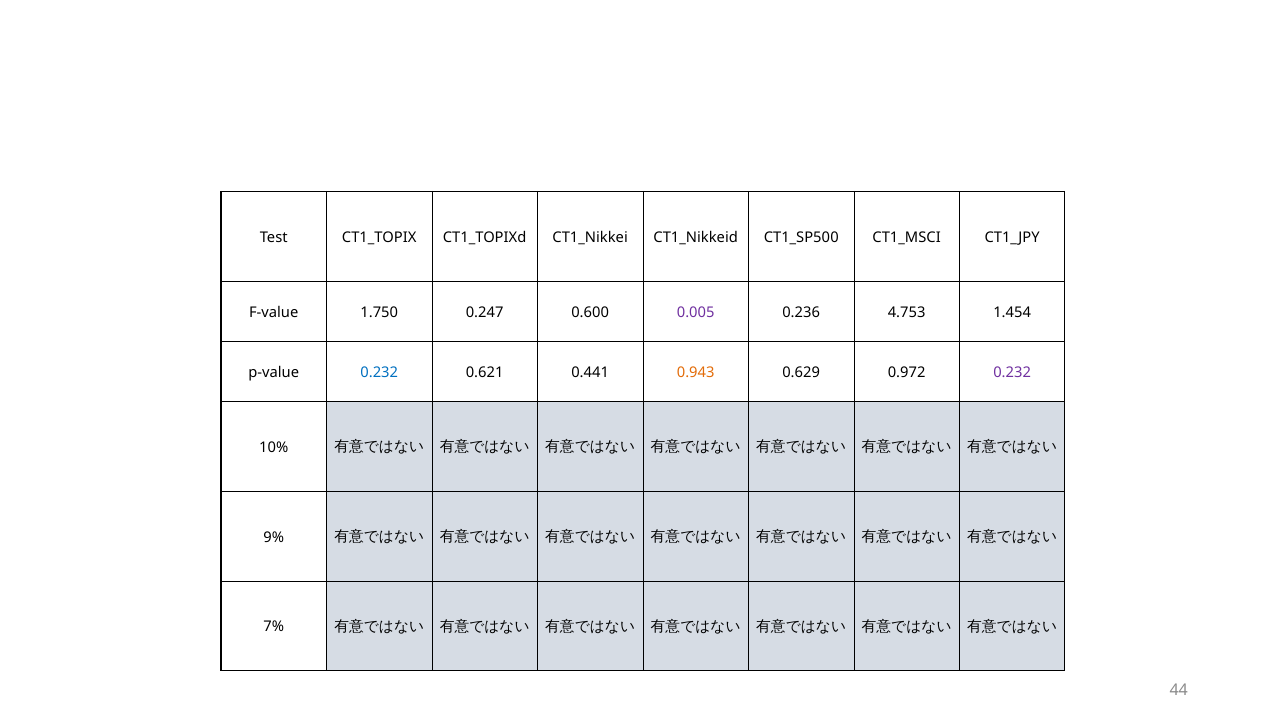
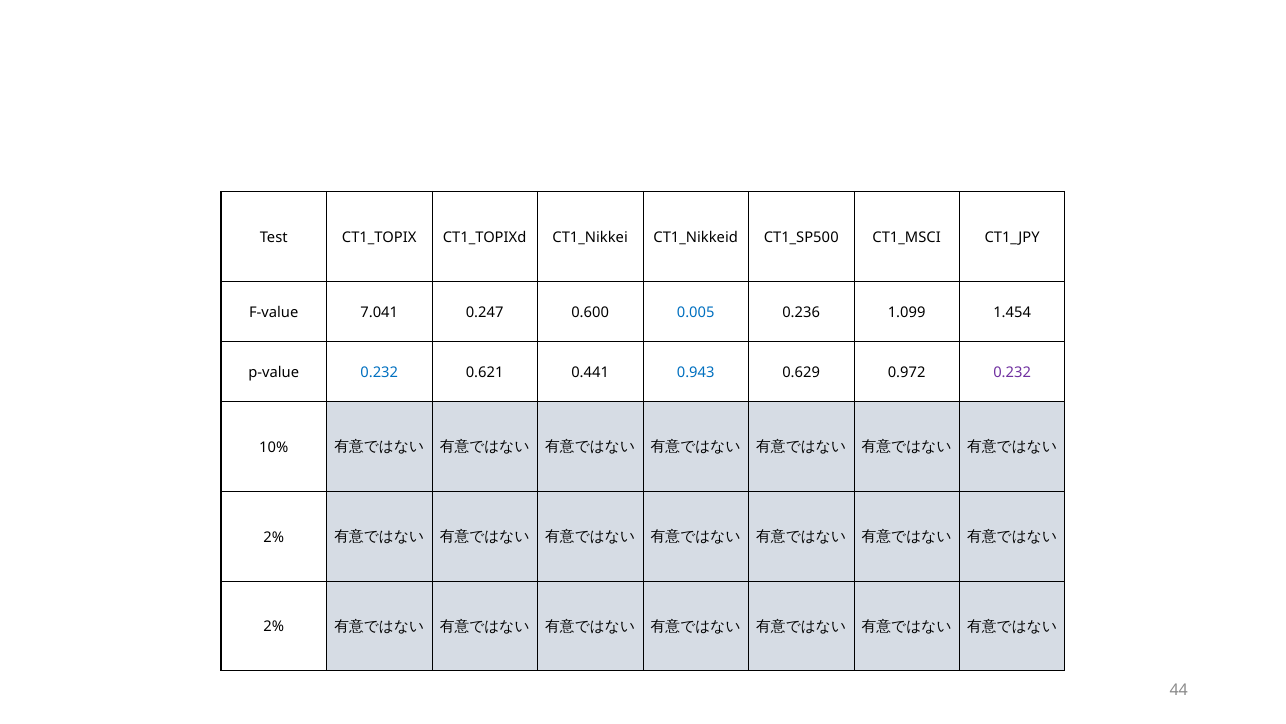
1.750: 1.750 -> 7.041
0.005 colour: purple -> blue
4.753: 4.753 -> 1.099
0.943 colour: orange -> blue
9% at (274, 537): 9% -> 2%
7% at (274, 627): 7% -> 2%
